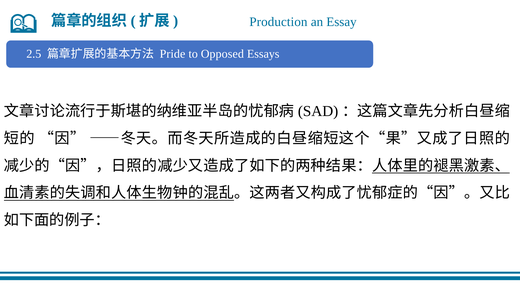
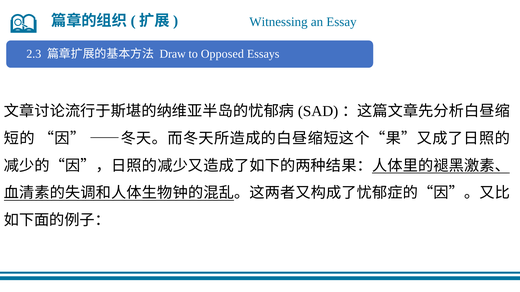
Production: Production -> Witnessing
2.5: 2.5 -> 2.3
Pride: Pride -> Draw
